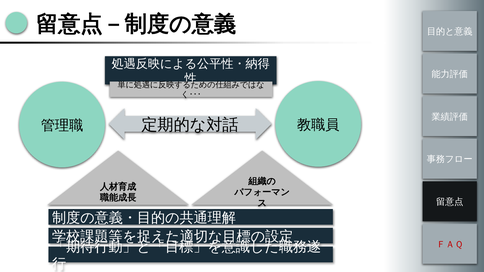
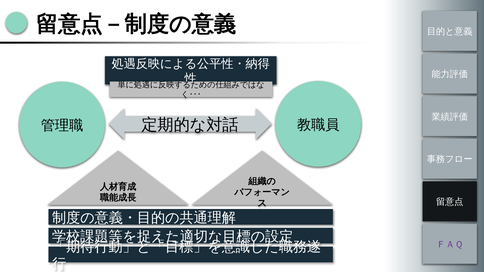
ＦＡＱ colour: red -> purple
